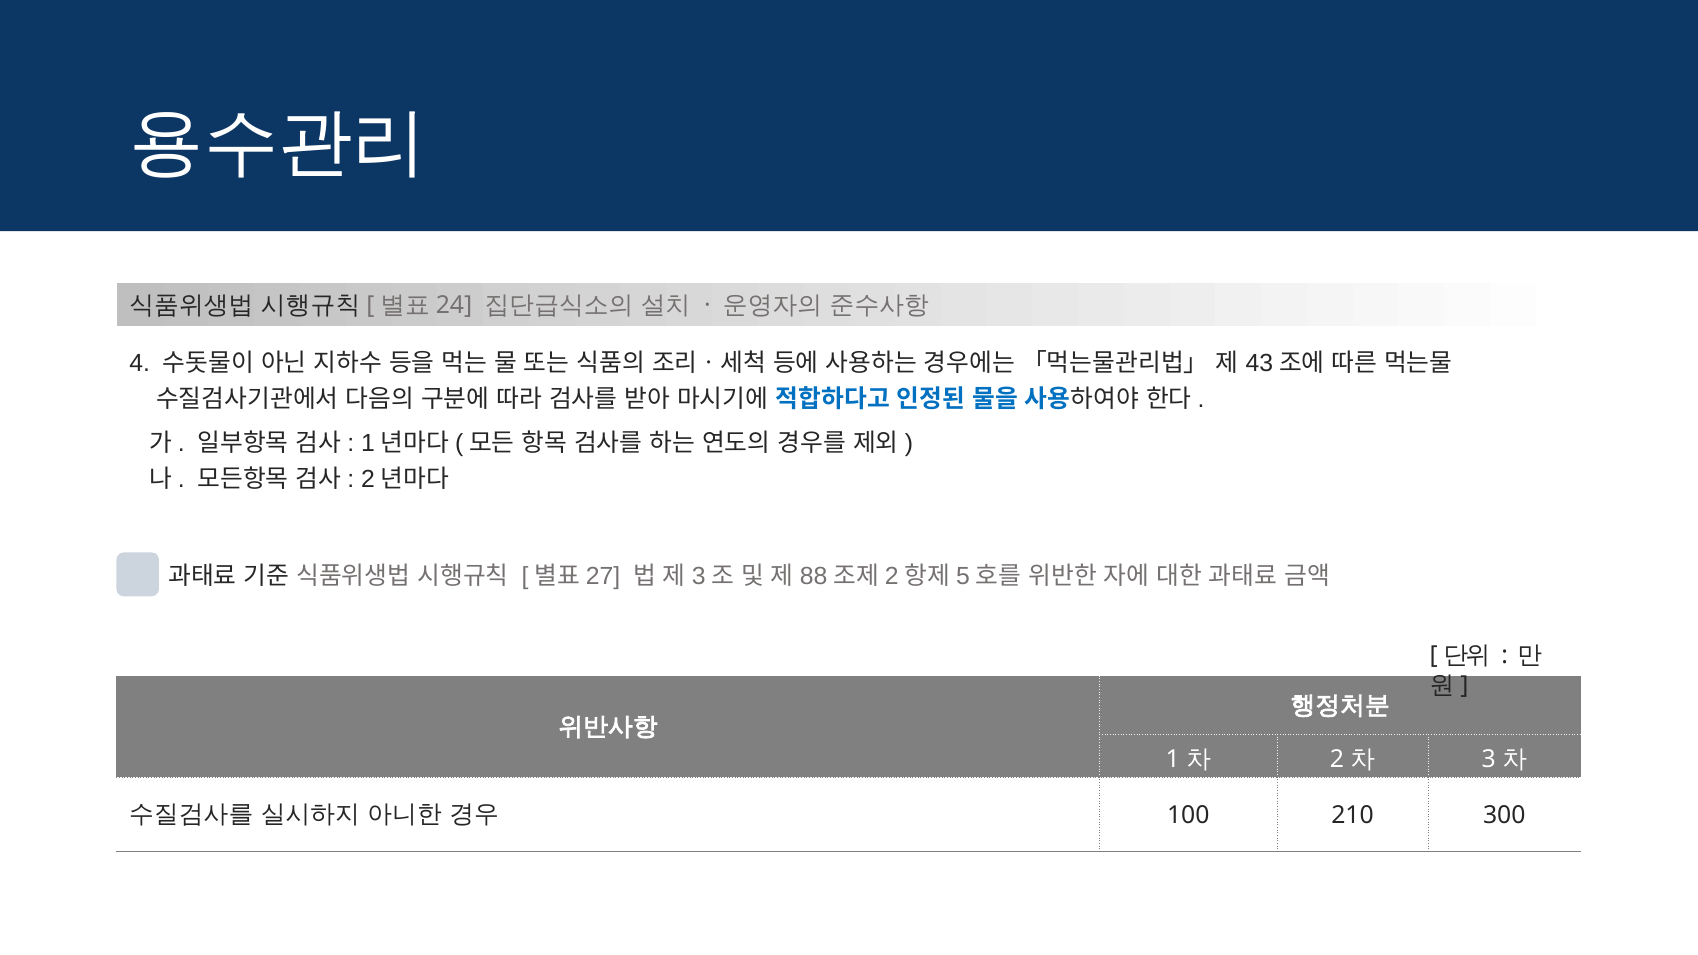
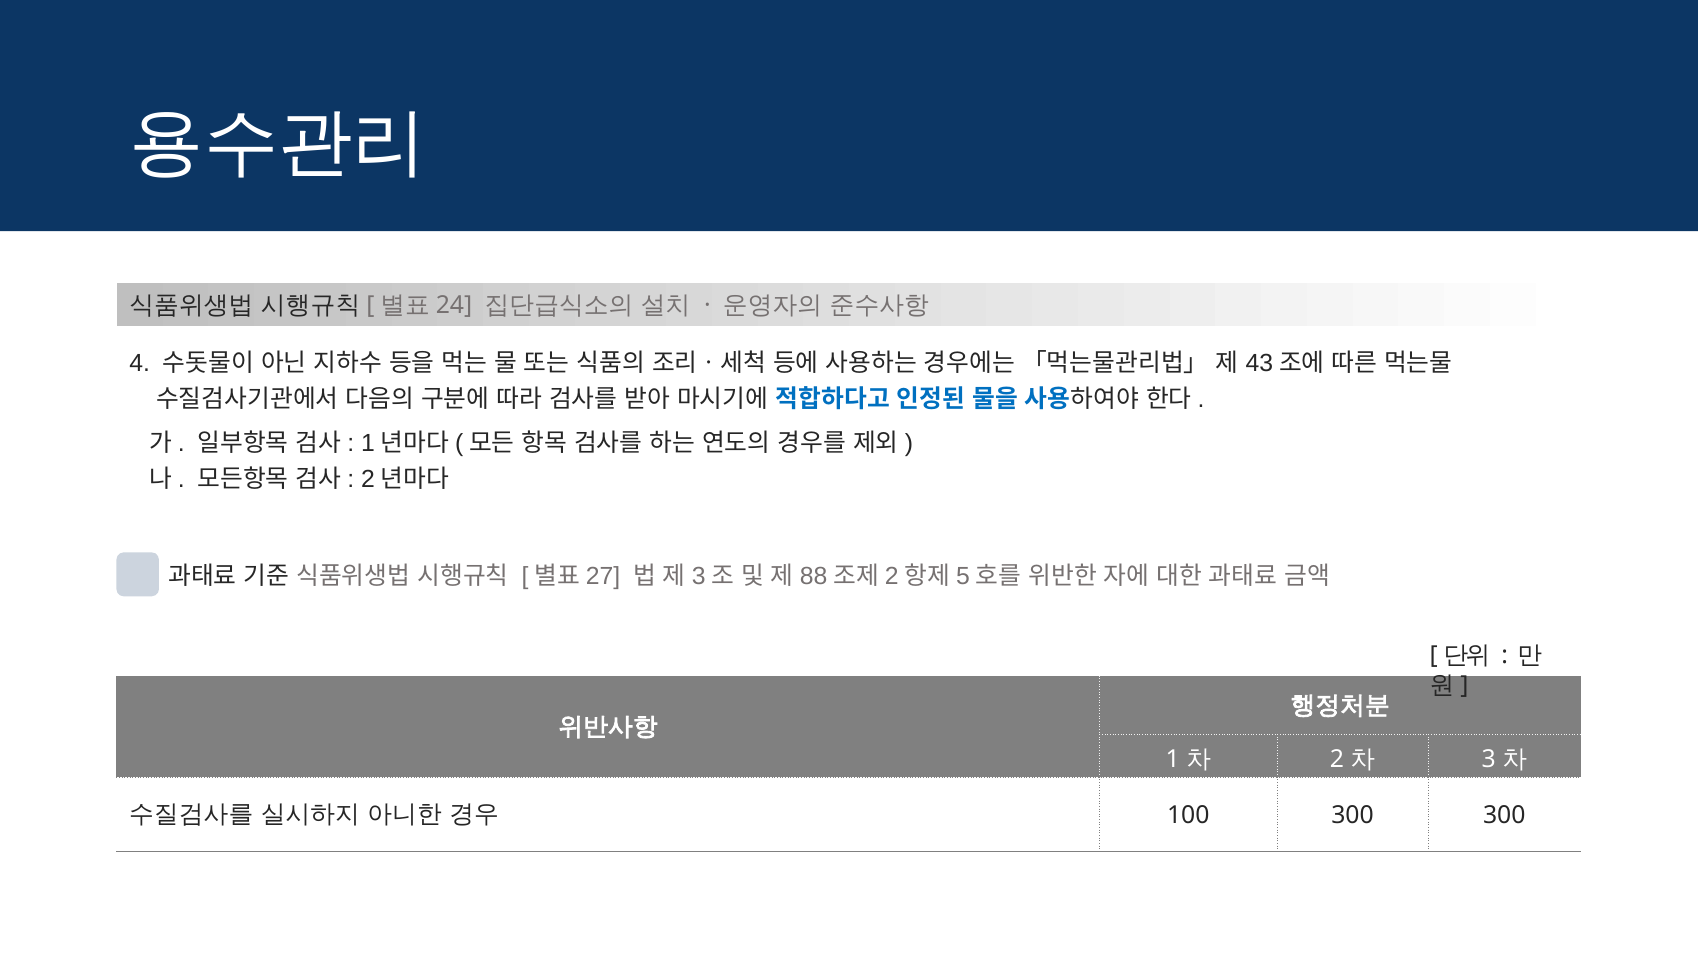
100 210: 210 -> 300
